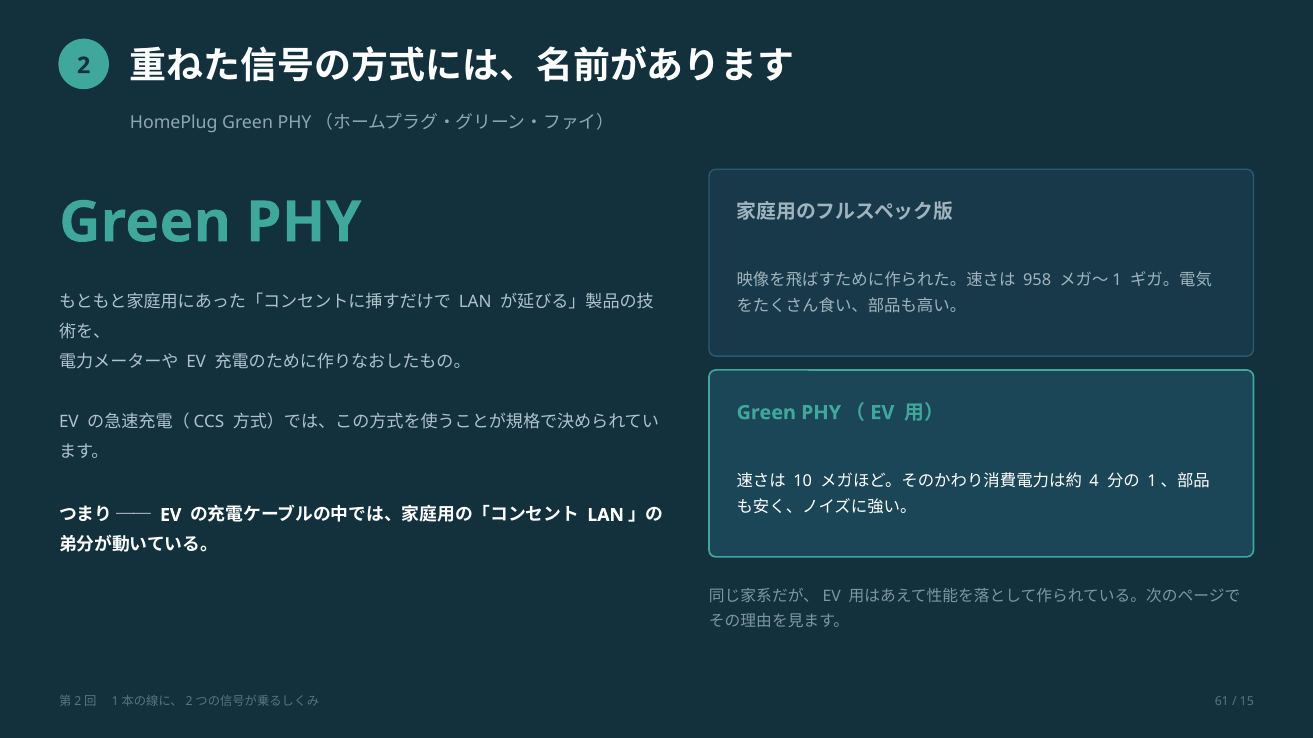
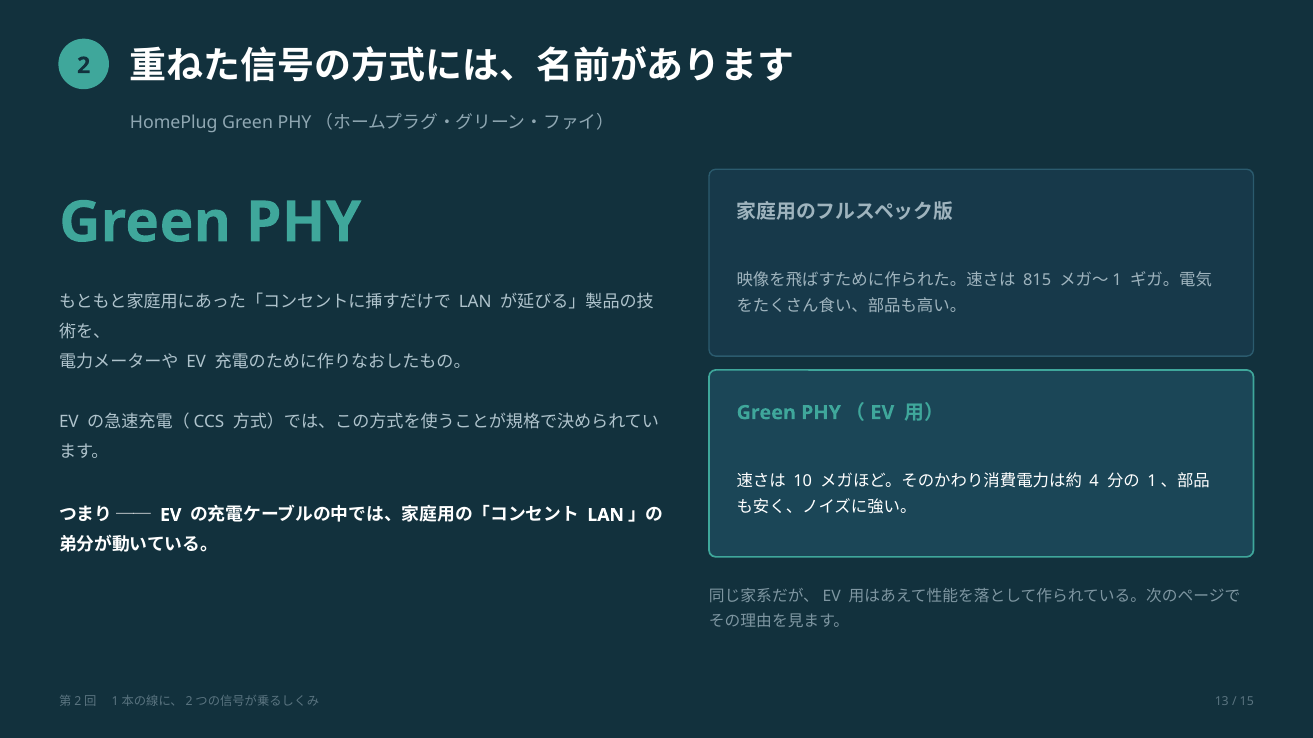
958: 958 -> 815
61: 61 -> 13
